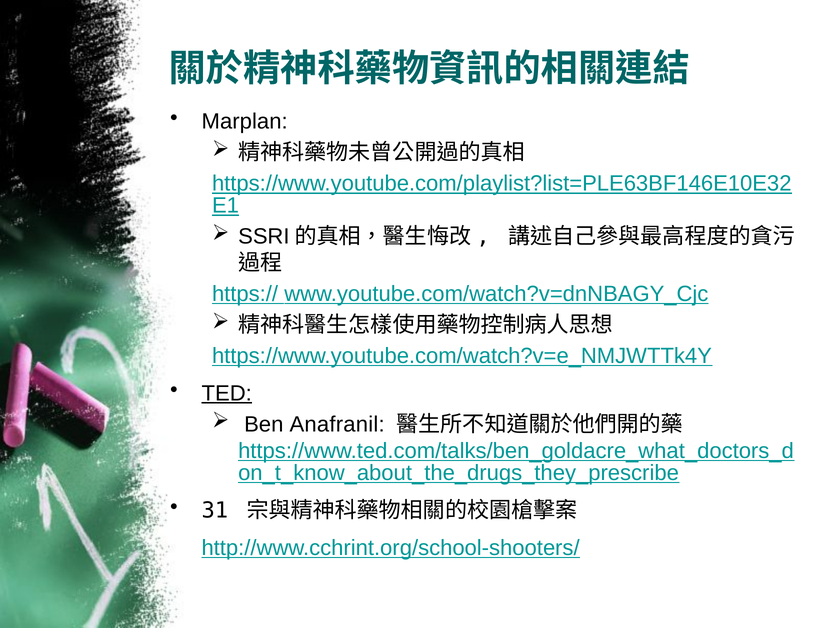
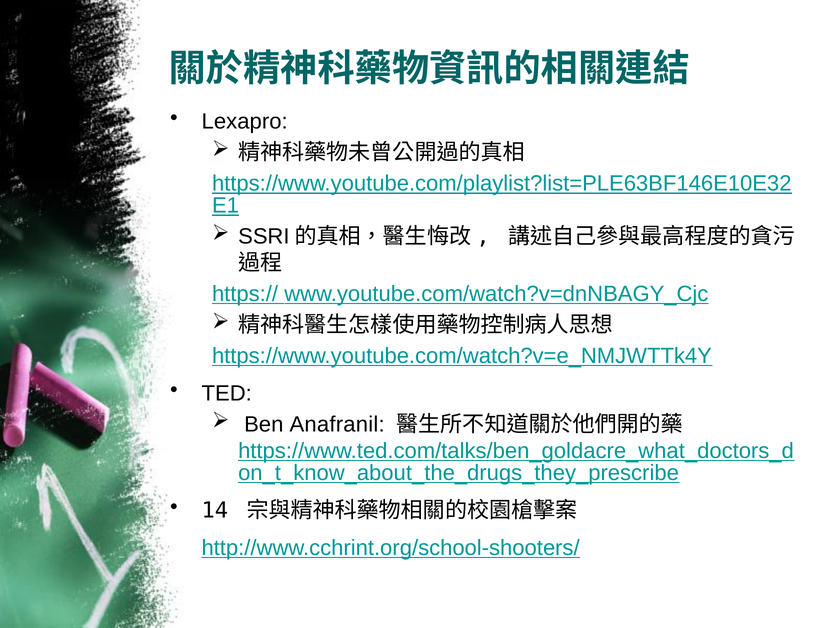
Marplan: Marplan -> Lexapro
TED underline: present -> none
31: 31 -> 14
